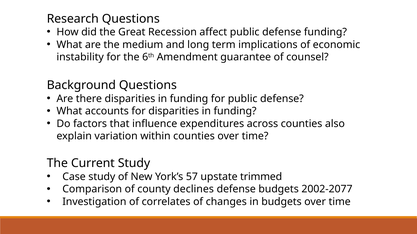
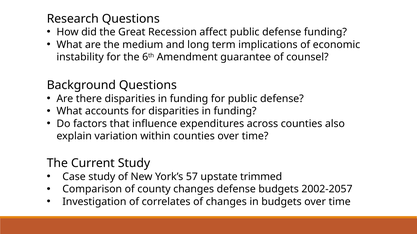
county declines: declines -> changes
2002-2077: 2002-2077 -> 2002-2057
